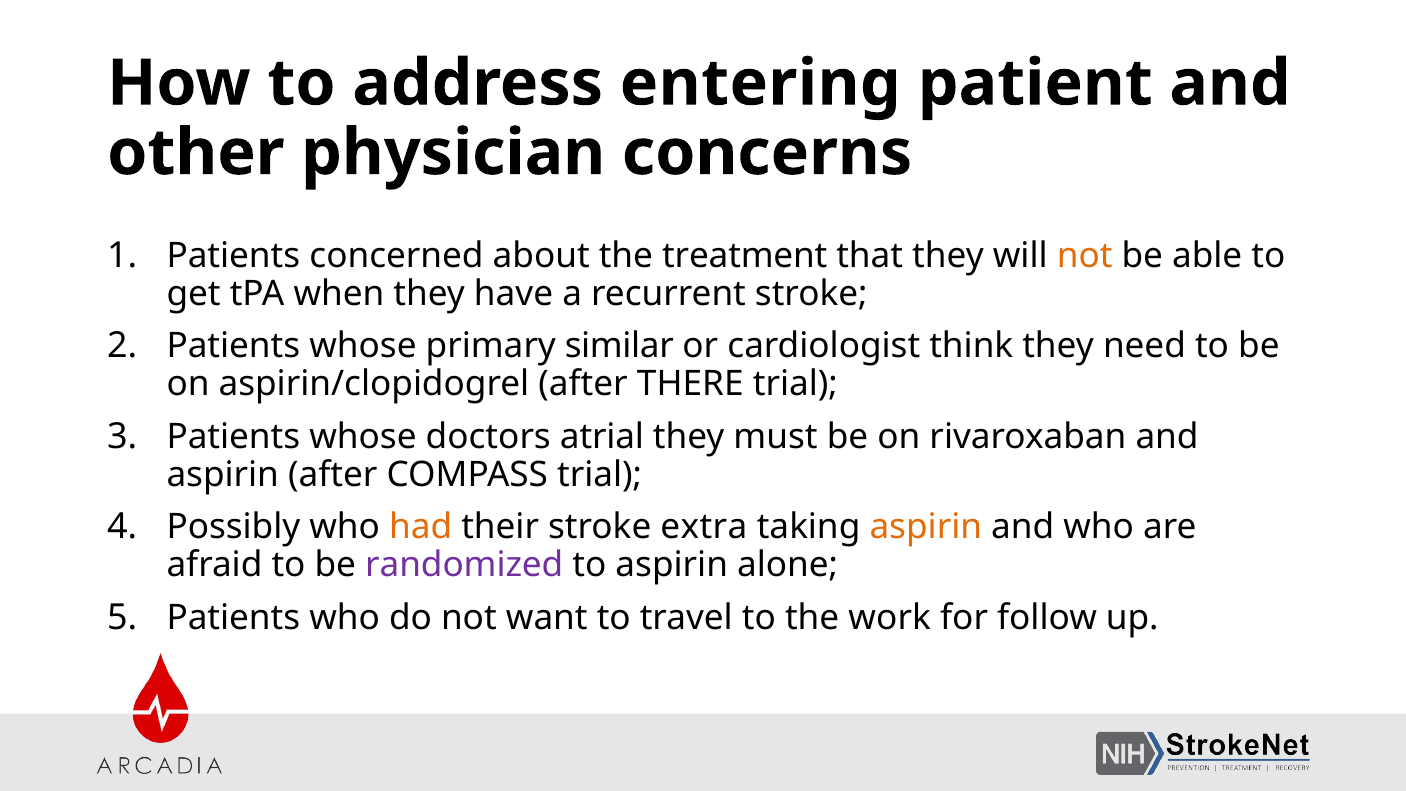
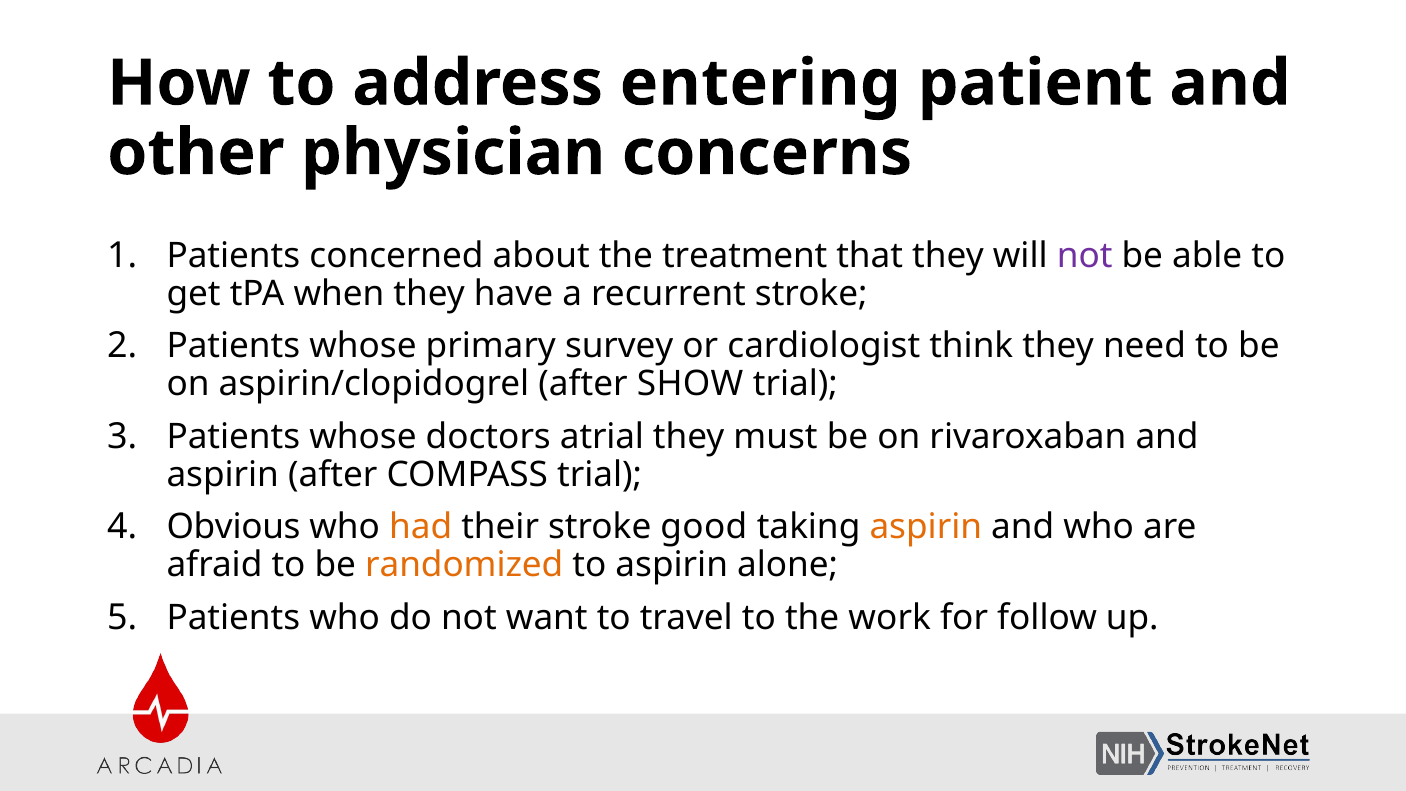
not at (1085, 256) colour: orange -> purple
similar: similar -> survey
THERE: THERE -> SHOW
Possibly: Possibly -> Obvious
extra: extra -> good
randomized colour: purple -> orange
